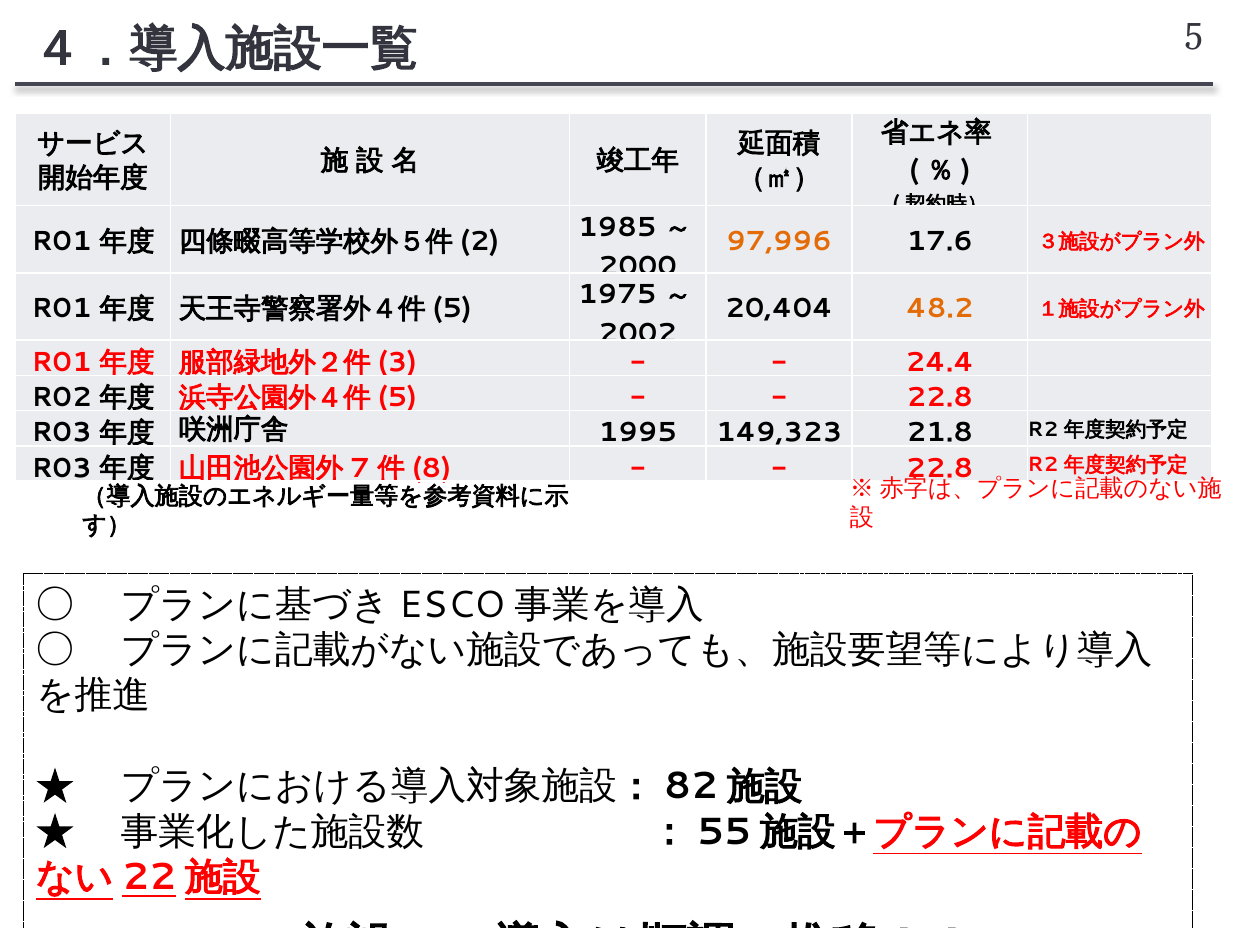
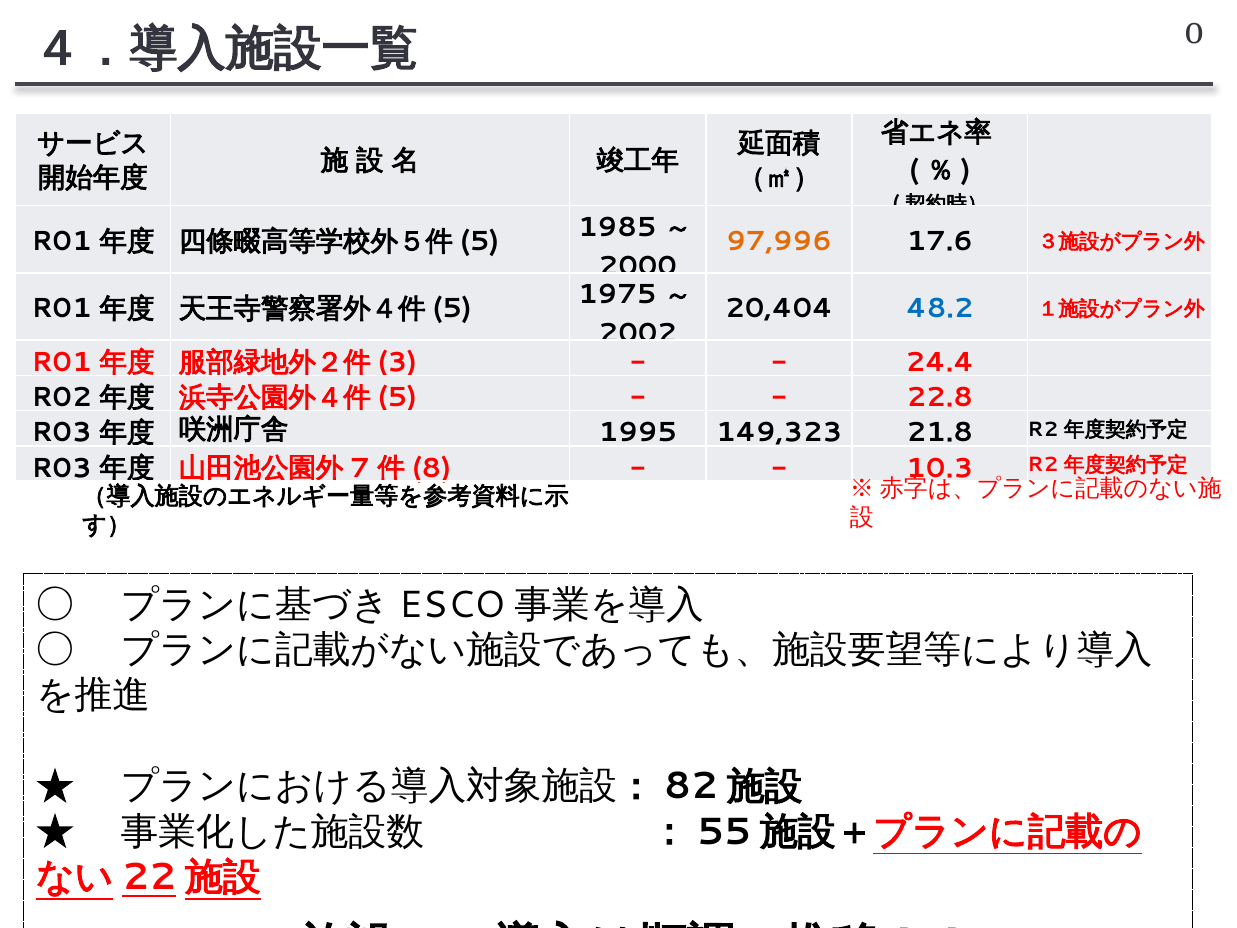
5: 5 -> 0
2: 2 -> 5
48.2 colour: orange -> blue
22.8 at (940, 468): 22.8 -> 10.3
